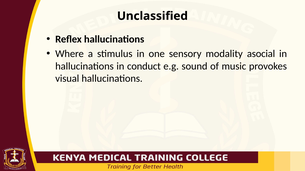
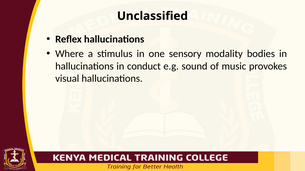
asocial: asocial -> bodies
